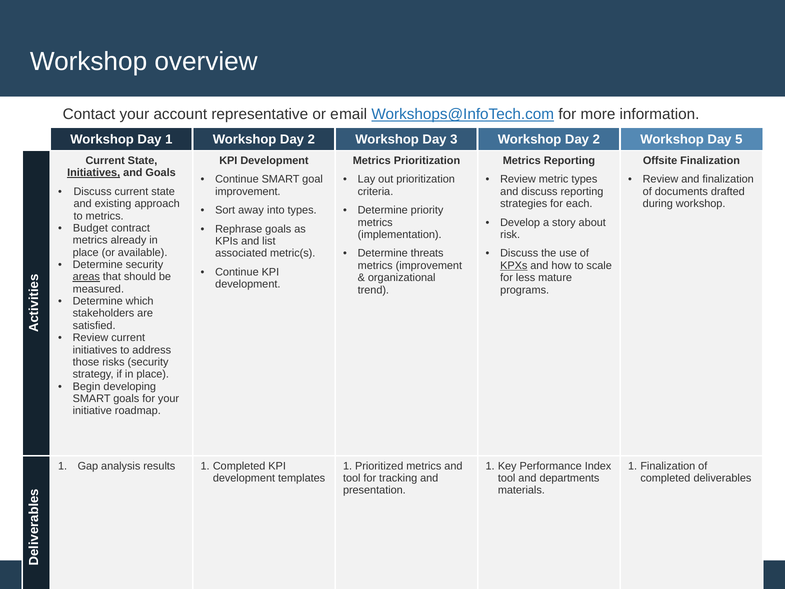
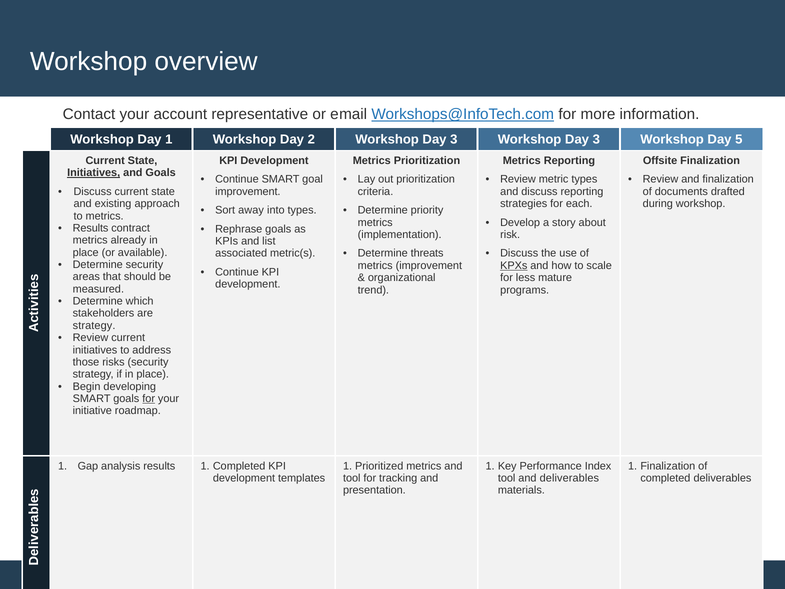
3 Workshop Day 2: 2 -> 3
Budget at (90, 228): Budget -> Results
areas underline: present -> none
satisfied at (94, 325): satisfied -> strategy
for at (149, 398) underline: none -> present
and departments: departments -> deliverables
